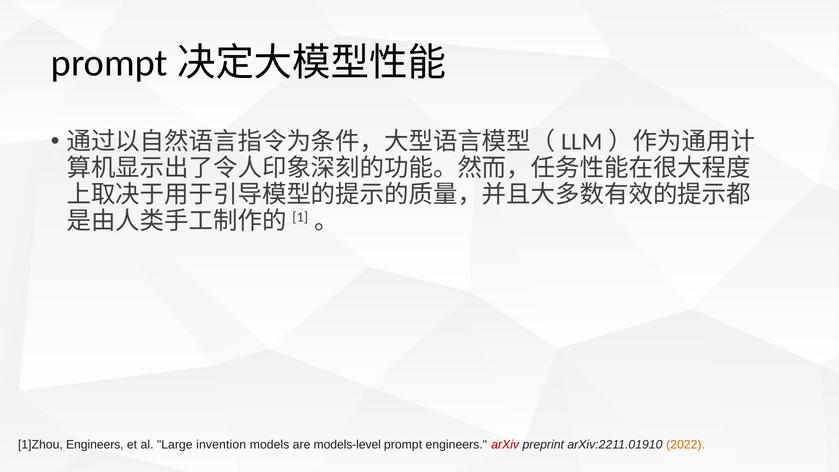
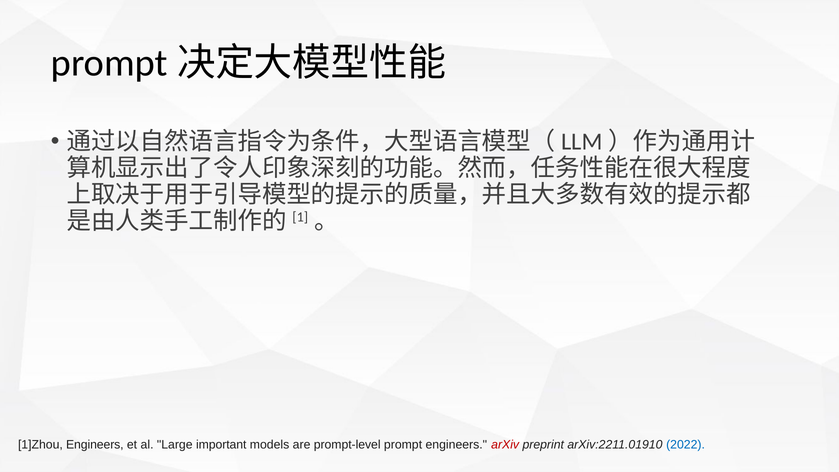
invention: invention -> important
models-level: models-level -> prompt-level
2022 colour: orange -> blue
